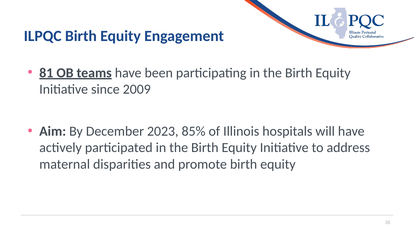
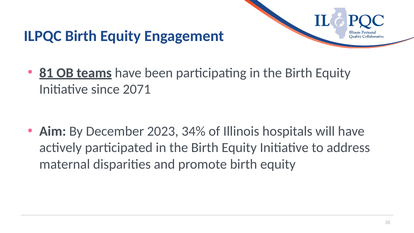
2009: 2009 -> 2071
85%: 85% -> 34%
